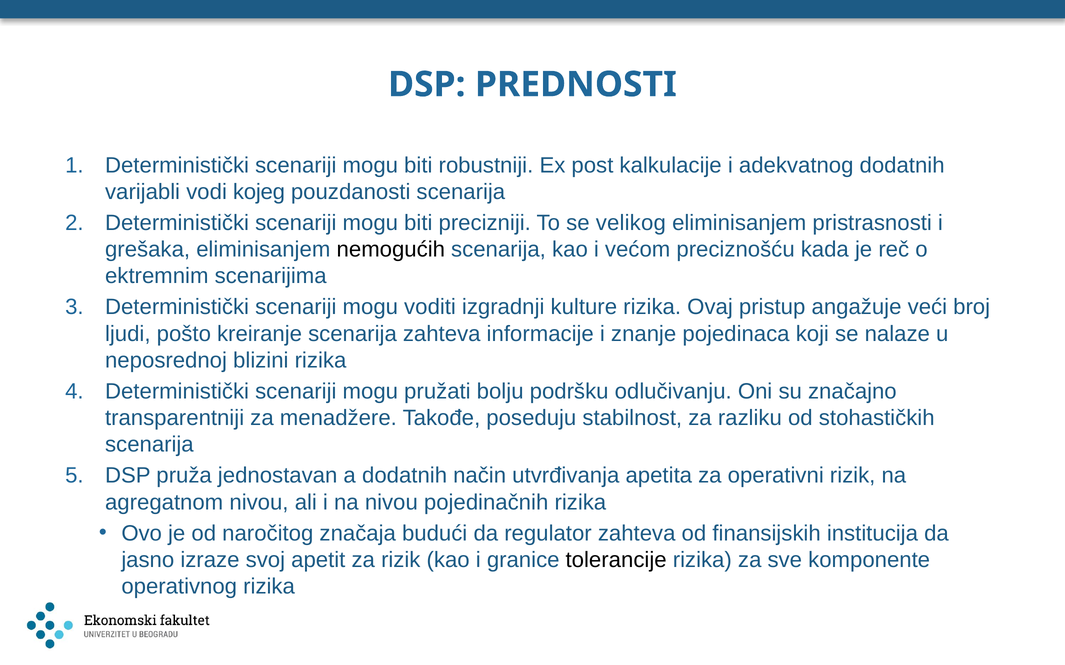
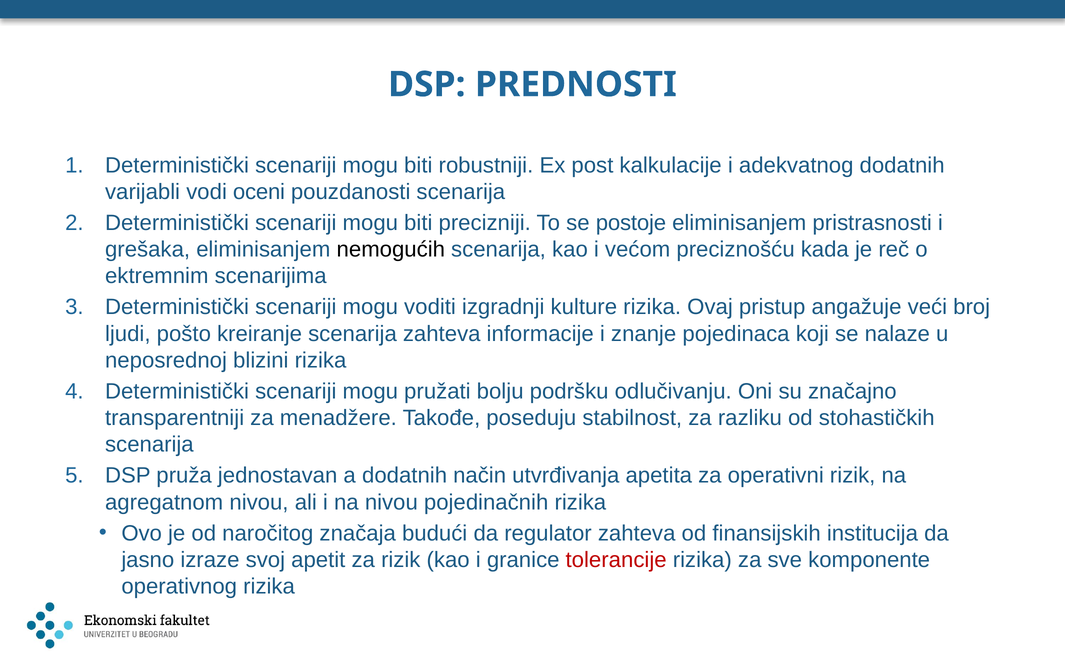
kojeg: kojeg -> oceni
velikog: velikog -> postoje
tolerancije colour: black -> red
